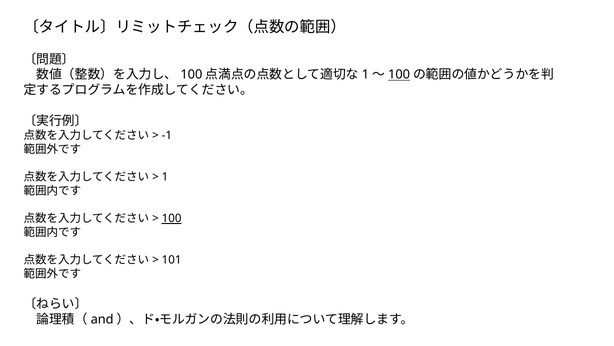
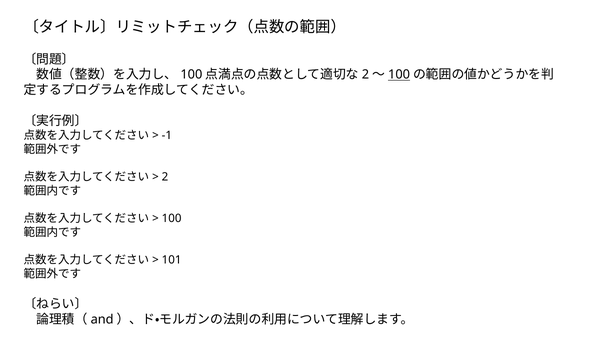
1 at (365, 75): 1 -> 2
1 at (165, 177): 1 -> 2
100 at (172, 218) underline: present -> none
